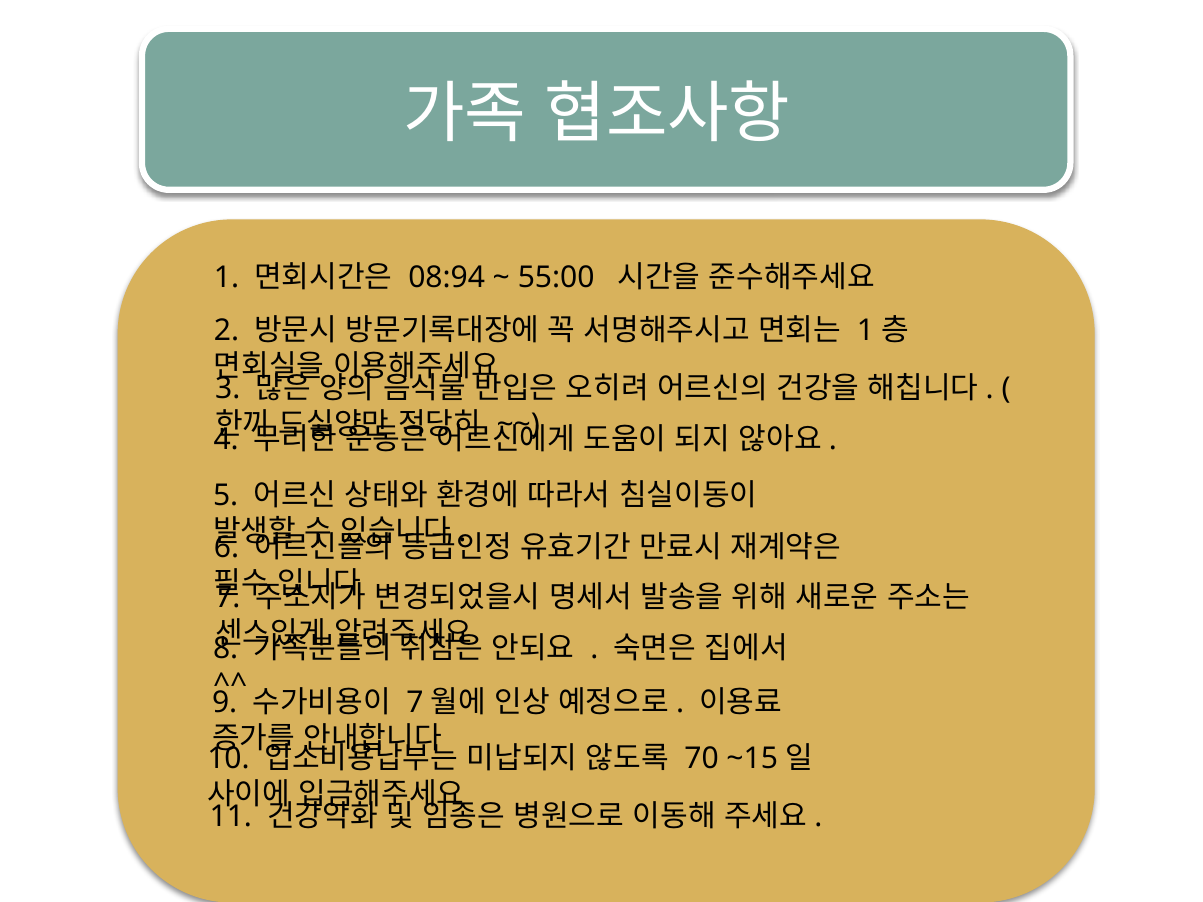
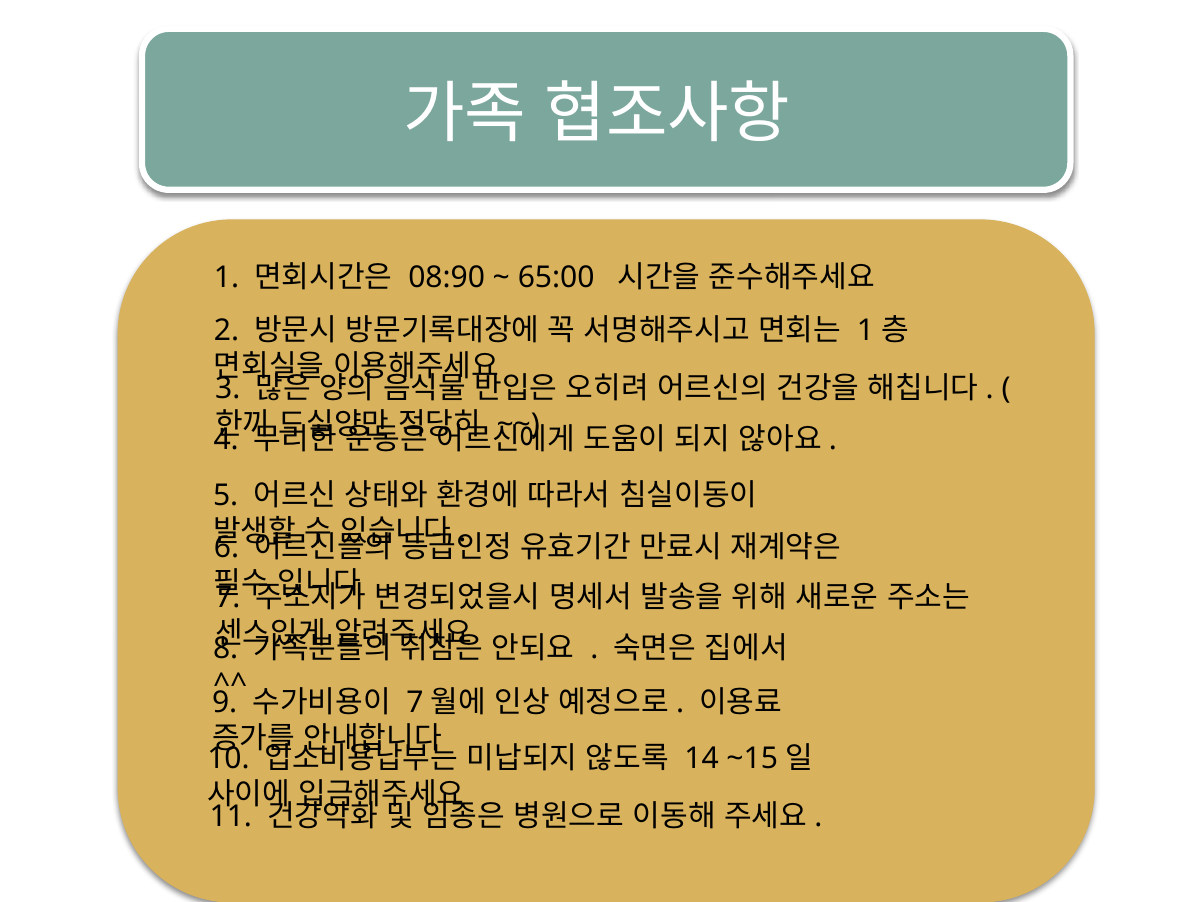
08:94: 08:94 -> 08:90
55:00: 55:00 -> 65:00
70: 70 -> 14
